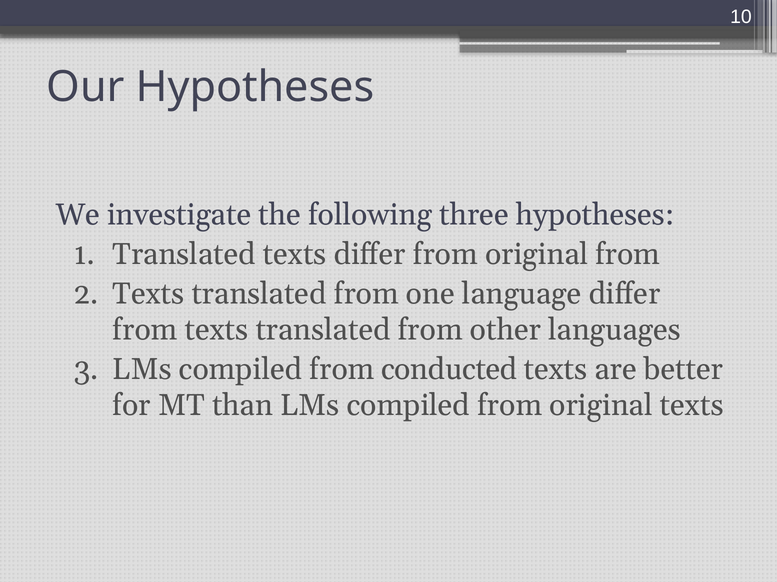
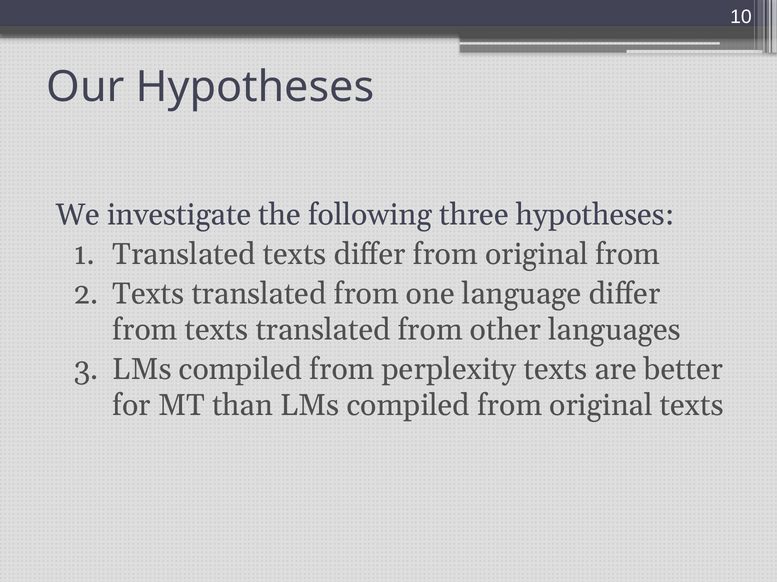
conducted: conducted -> perplexity
